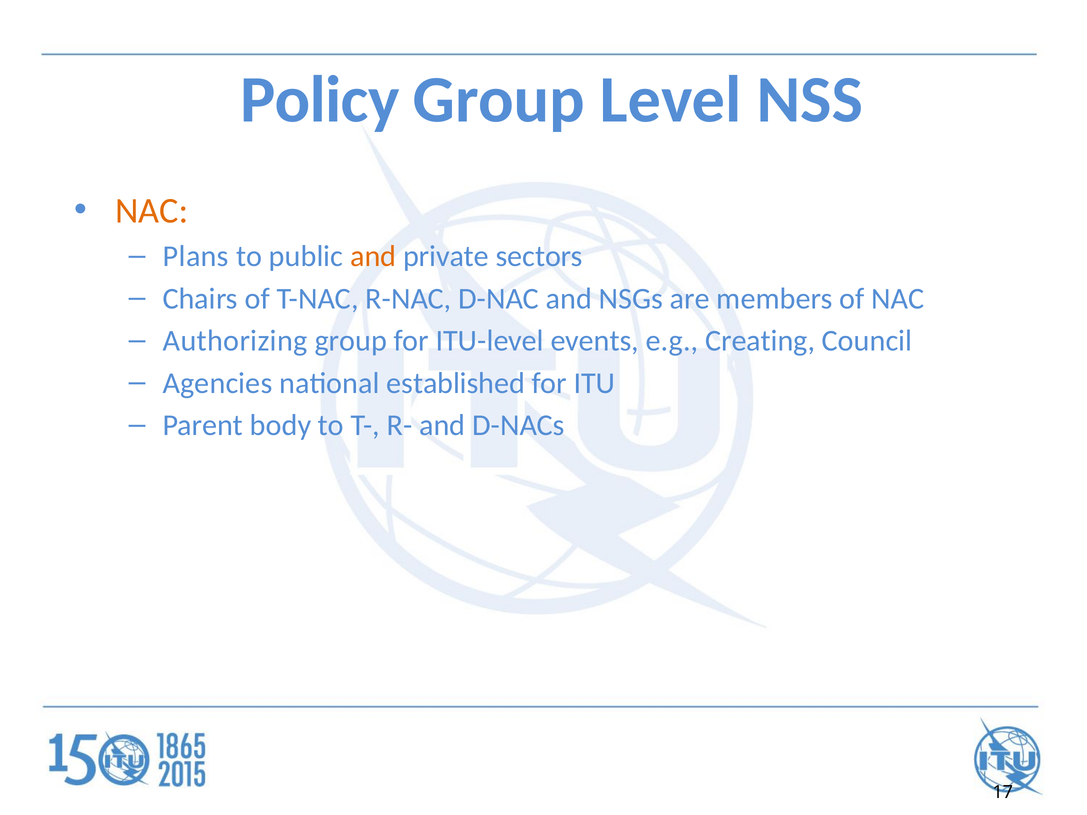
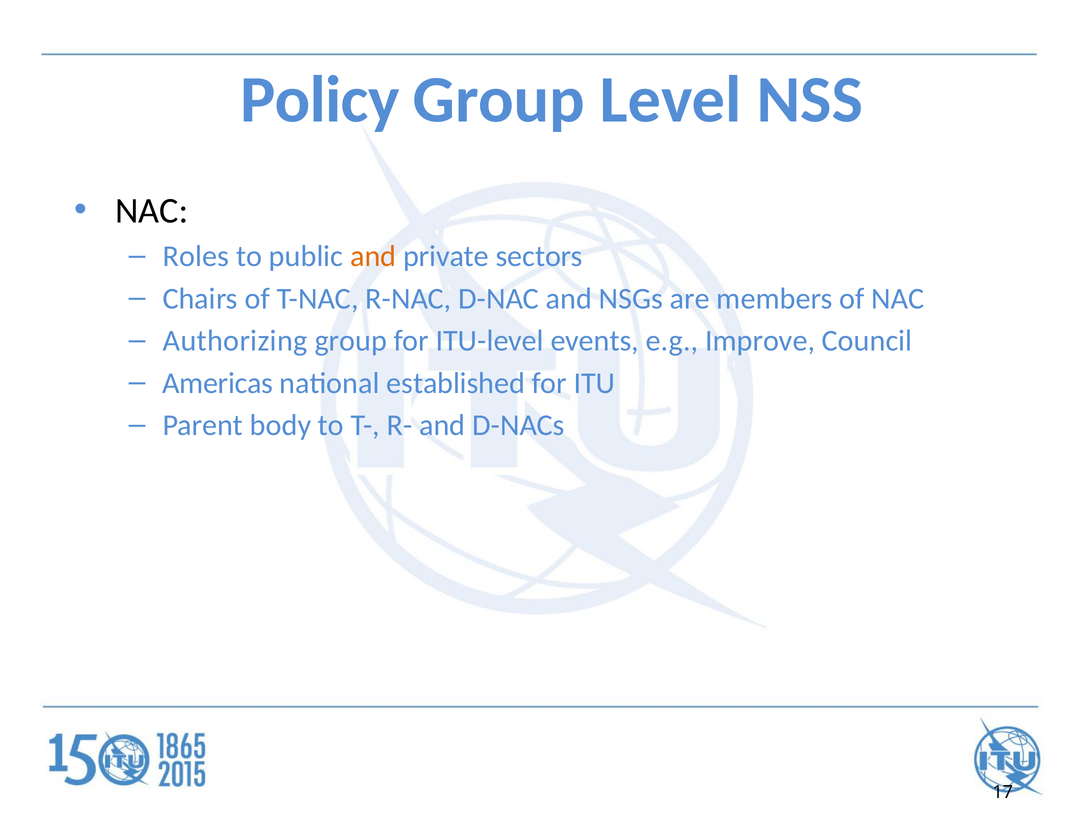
NAC at (152, 211) colour: orange -> black
Plans: Plans -> Roles
Creating: Creating -> Improve
Agencies: Agencies -> Americas
